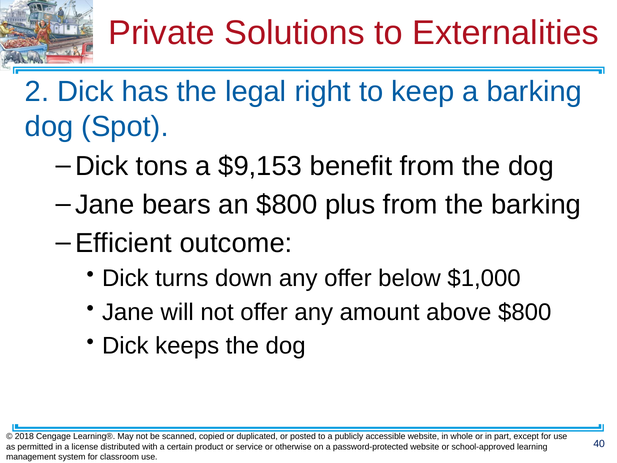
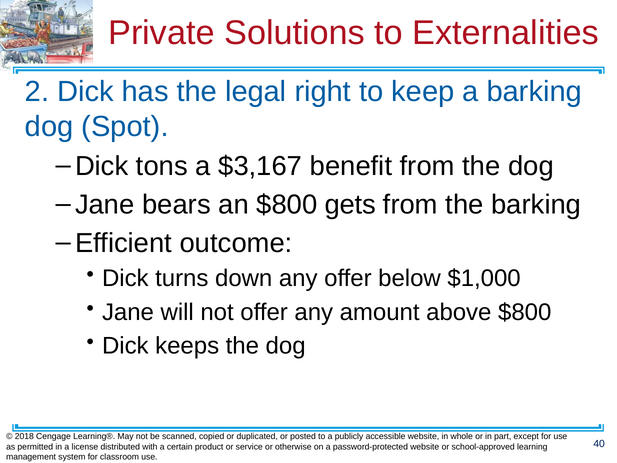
$9,153: $9,153 -> $3,167
plus: plus -> gets
